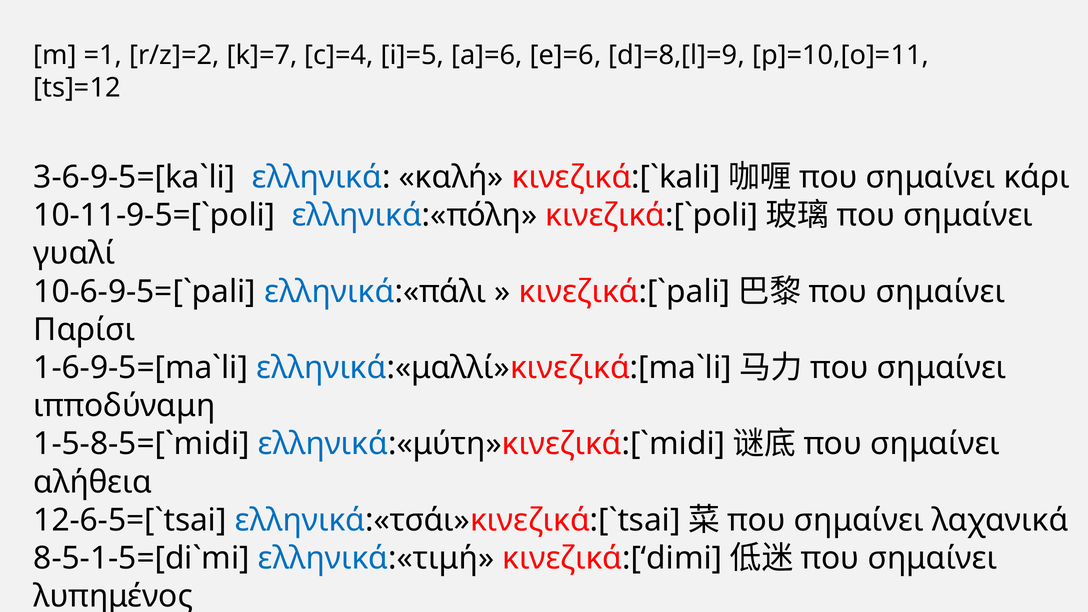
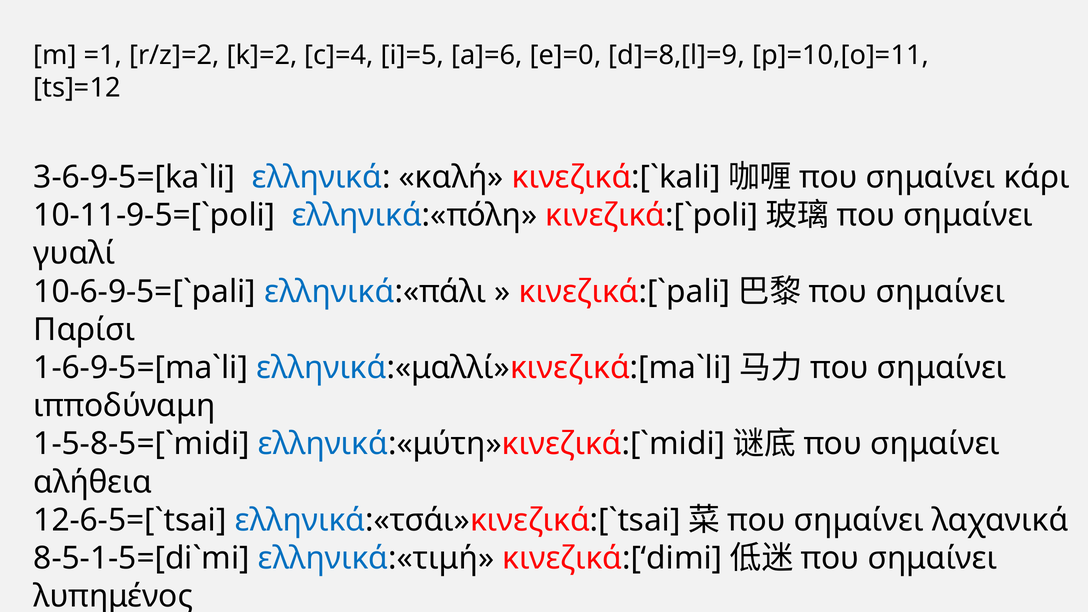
k]=7: k]=7 -> k]=2
e]=6: e]=6 -> e]=0
